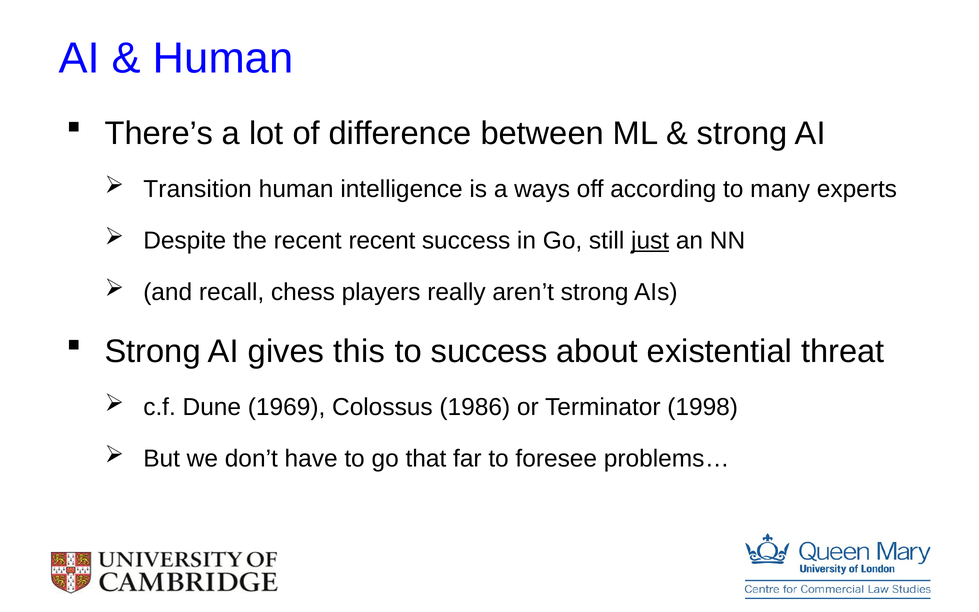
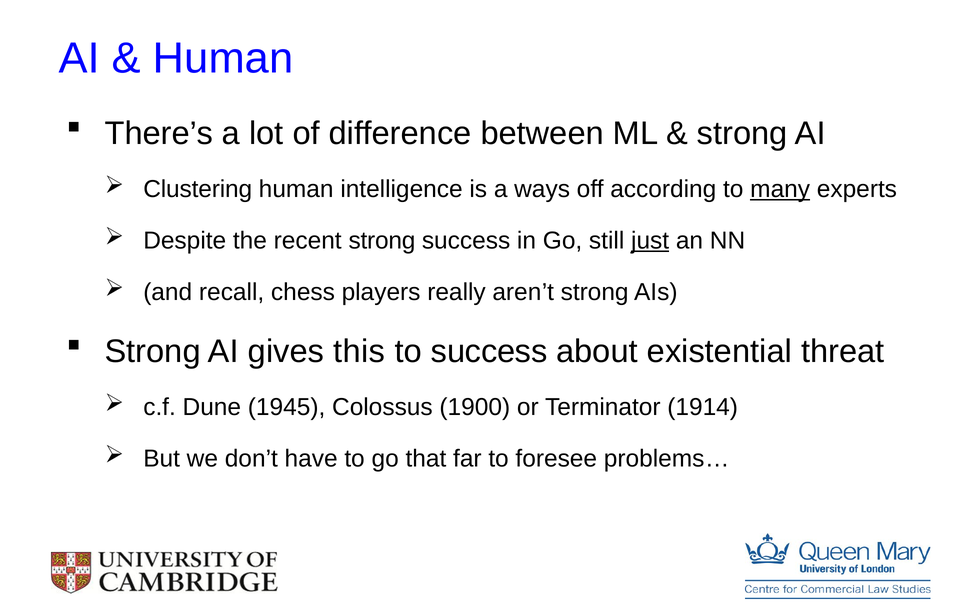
Transition: Transition -> Clustering
many underline: none -> present
recent recent: recent -> strong
1969: 1969 -> 1945
1986: 1986 -> 1900
1998: 1998 -> 1914
